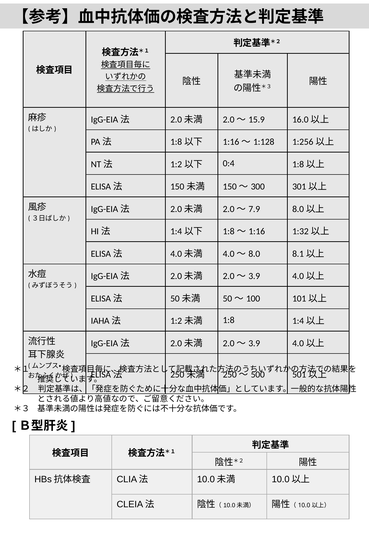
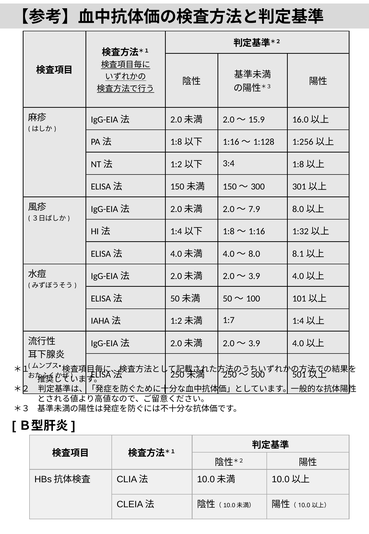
0:4: 0:4 -> 3:4
1:8: 1:8 -> 1:7
